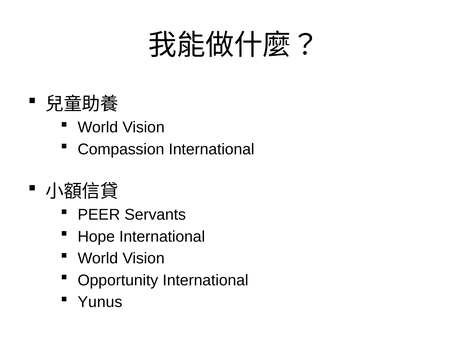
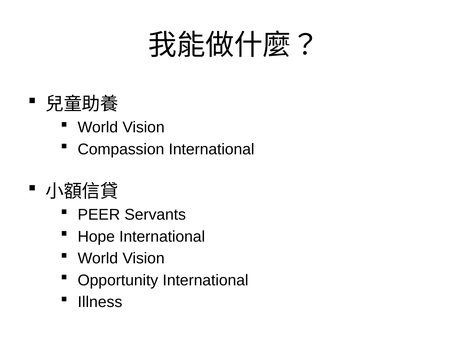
Yunus: Yunus -> Illness
